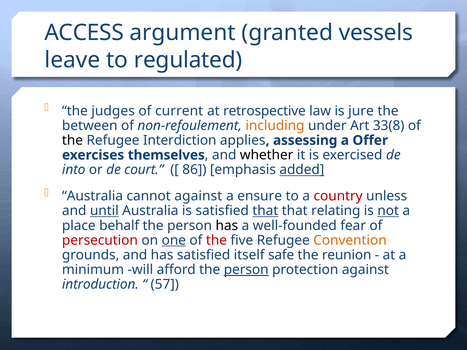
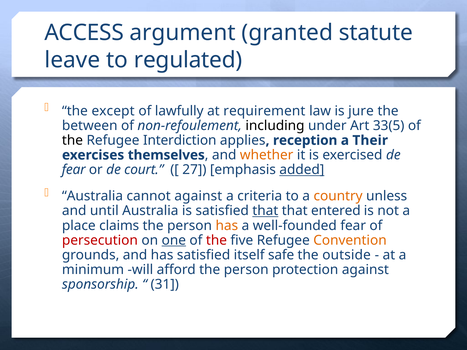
vessels: vessels -> statute
judges: judges -> except
current: current -> lawfully
retrospective: retrospective -> requirement
including colour: orange -> black
33(8: 33(8 -> 33(5
assessing: assessing -> reception
Offer: Offer -> Their
whether colour: black -> orange
into at (74, 170): into -> fear
86: 86 -> 27
ensure: ensure -> criteria
country colour: red -> orange
until underline: present -> none
relating: relating -> entered
not underline: present -> none
behalf: behalf -> claims
has at (227, 226) colour: black -> orange
reunion: reunion -> outside
person at (246, 270) underline: present -> none
introduction: introduction -> sponsorship
57: 57 -> 31
